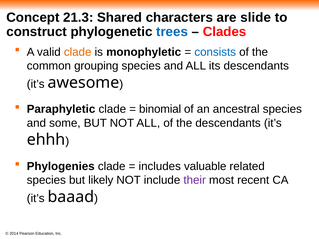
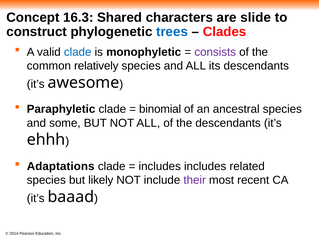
21.3: 21.3 -> 16.3
clade at (78, 52) colour: orange -> blue
consists colour: blue -> purple
grouping: grouping -> relatively
Phylogenies: Phylogenies -> Adaptations
includes valuable: valuable -> includes
